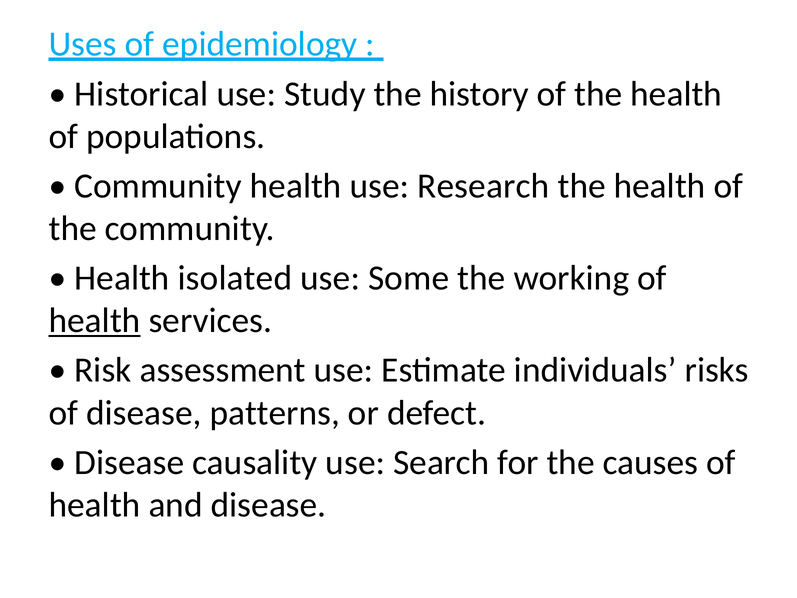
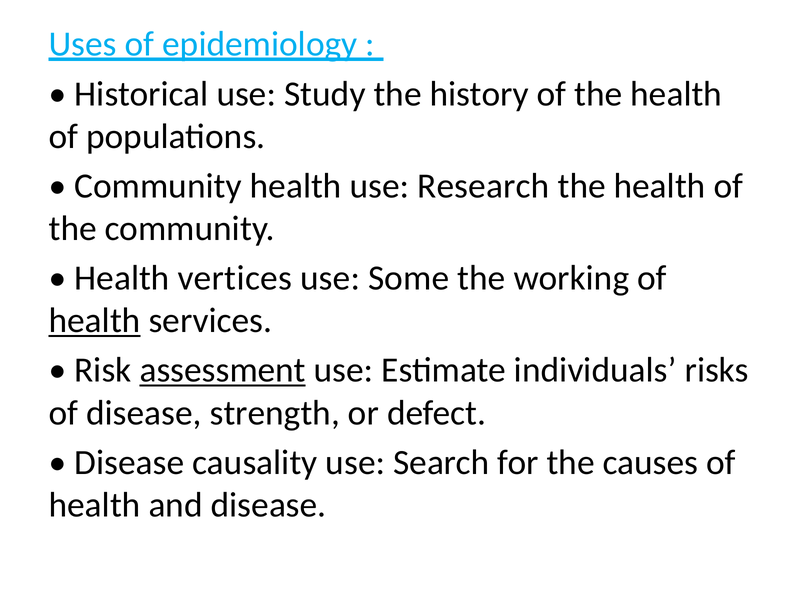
isolated: isolated -> vertices
assessment underline: none -> present
patterns: patterns -> strength
